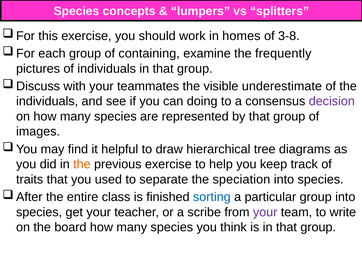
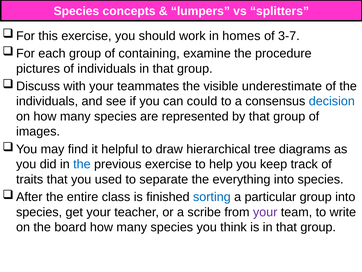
3-8: 3-8 -> 3-7
frequently: frequently -> procedure
doing: doing -> could
decision colour: purple -> blue
the at (82, 164) colour: orange -> blue
speciation: speciation -> everything
